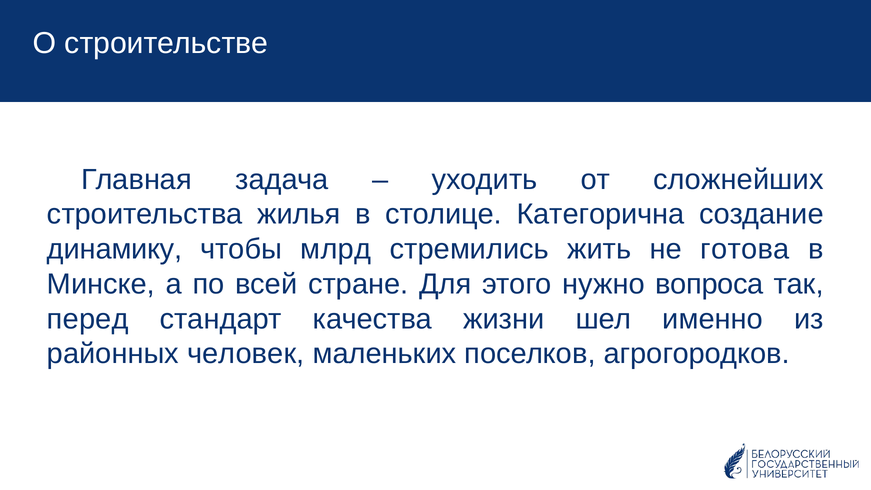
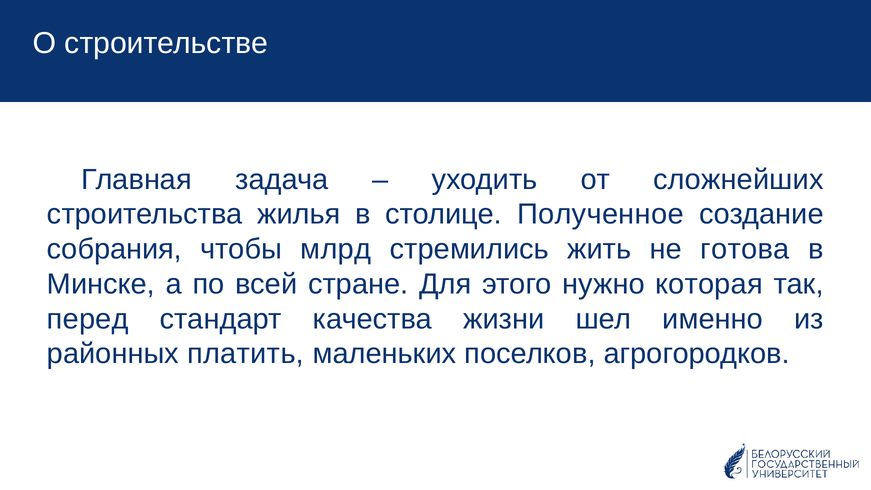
Категорична: Категорична -> Полученное
динамику: динамику -> собрания
вопроса: вопроса -> которая
человек: человек -> платить
